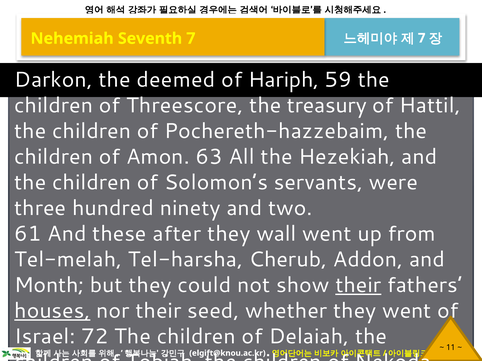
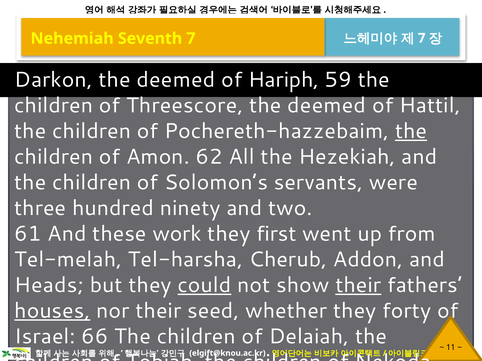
treasury at (327, 106): treasury -> deemed
the at (411, 131) underline: none -> present
Amon 63: 63 -> 62
after: after -> work
wall: wall -> first
Month: Month -> Heads
could underline: none -> present
they went: went -> forty
72: 72 -> 66
